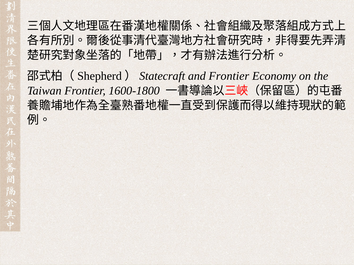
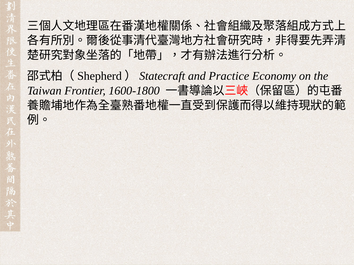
and Frontier: Frontier -> Practice
